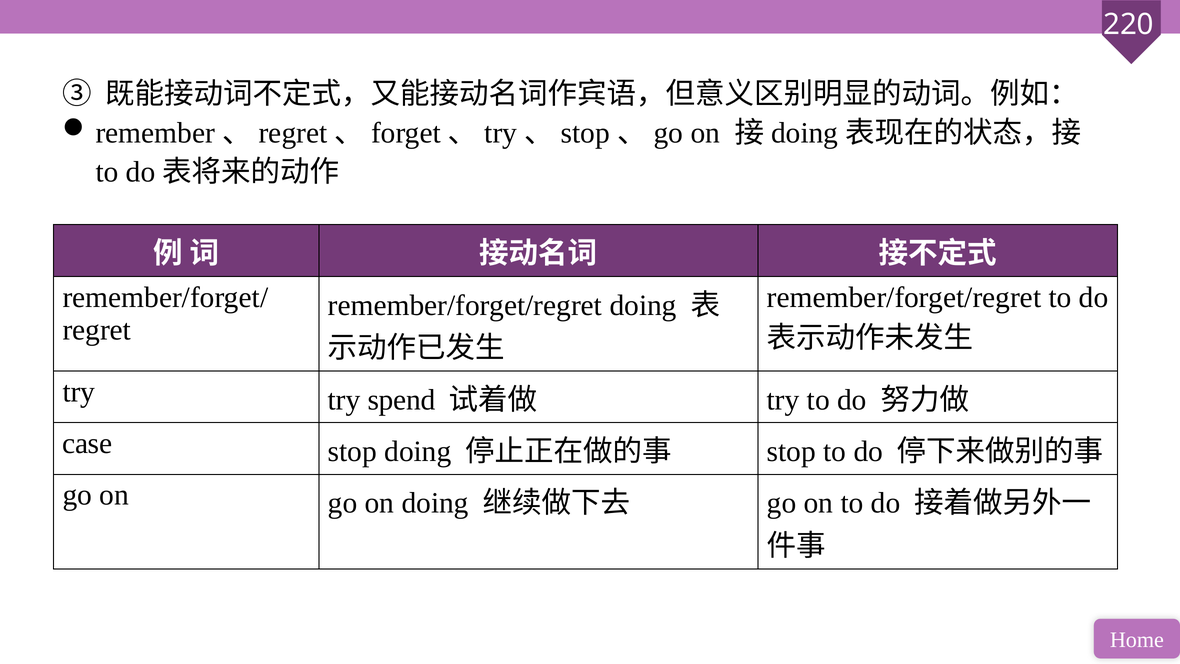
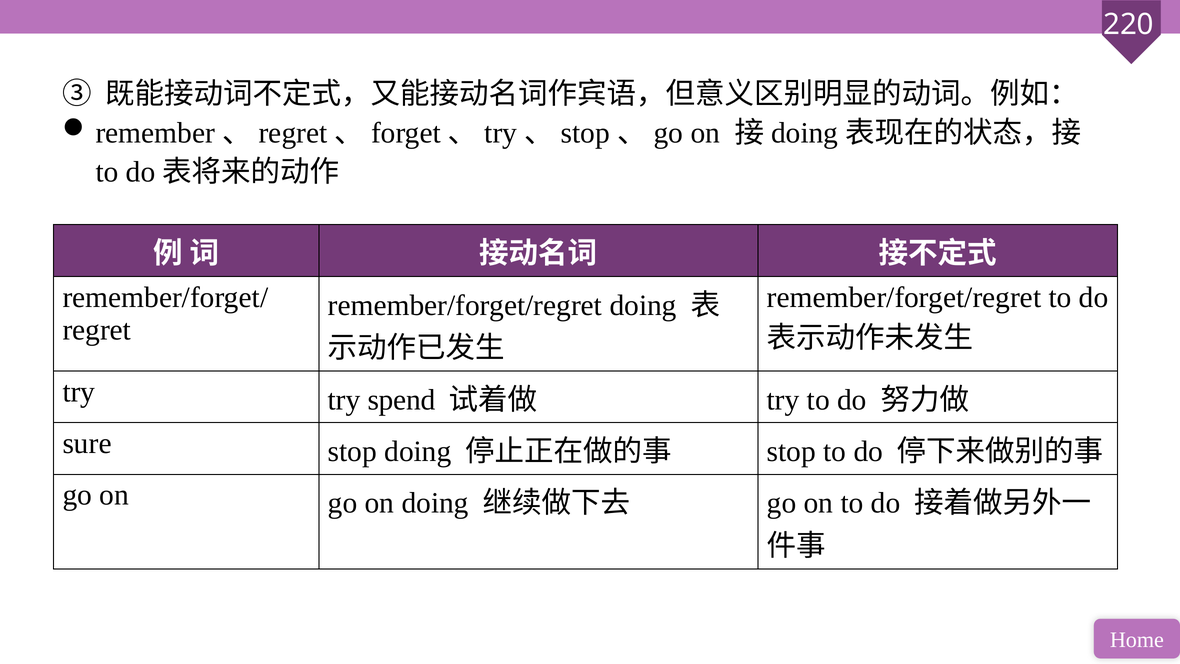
case: case -> sure
